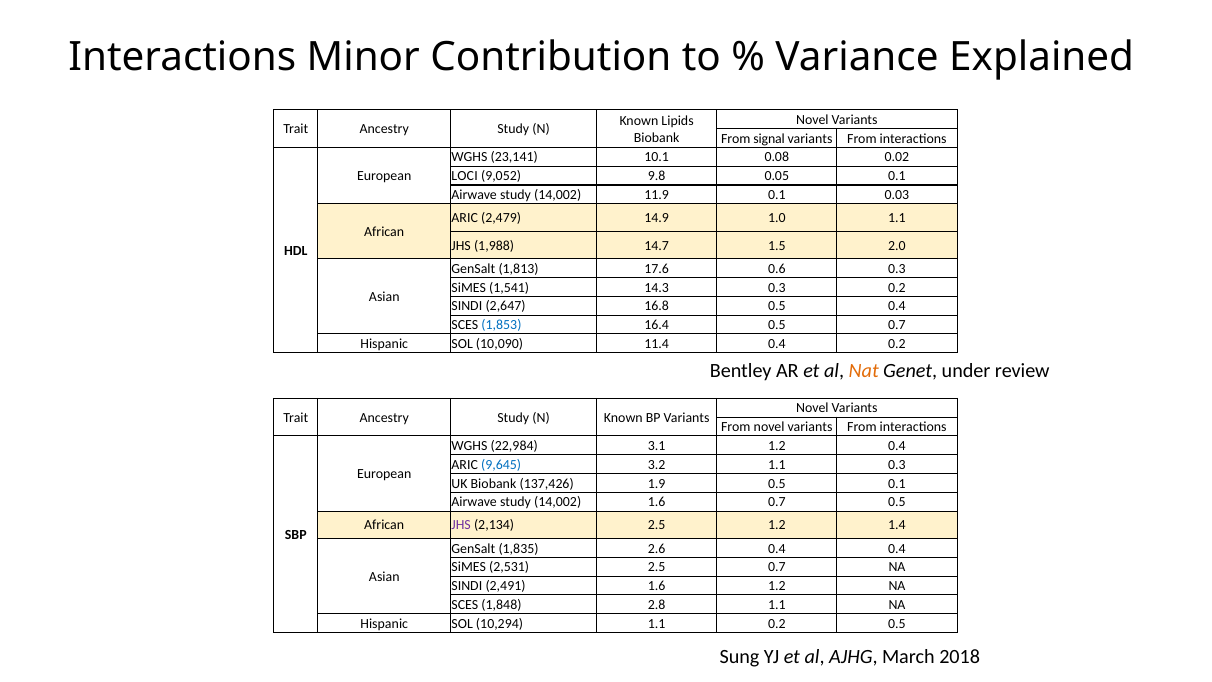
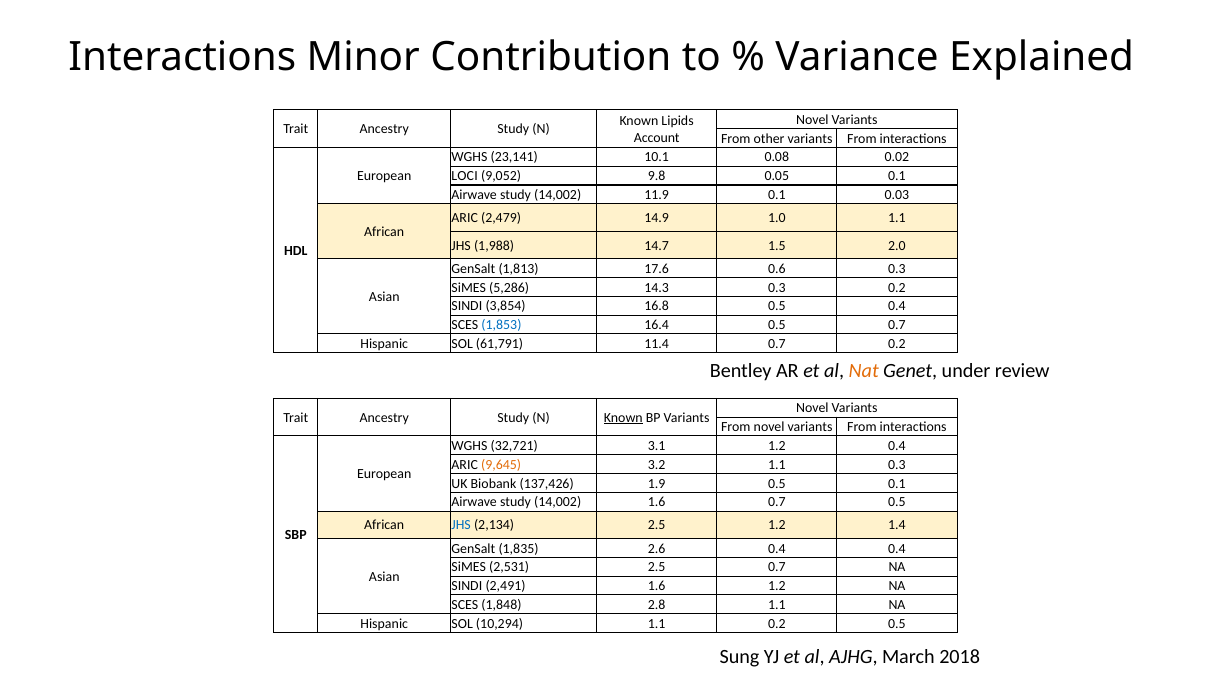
Biobank at (657, 138): Biobank -> Account
signal: signal -> other
1,541: 1,541 -> 5,286
2,647: 2,647 -> 3,854
10,090: 10,090 -> 61,791
11.4 0.4: 0.4 -> 0.7
Known at (623, 418) underline: none -> present
22,984: 22,984 -> 32,721
9,645 colour: blue -> orange
JHS at (461, 525) colour: purple -> blue
